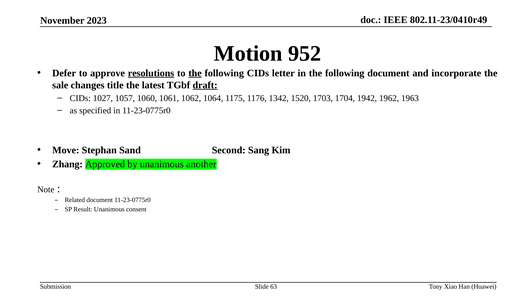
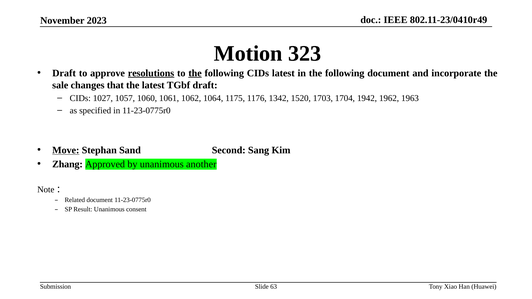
952: 952 -> 323
Defer at (64, 73): Defer -> Draft
CIDs letter: letter -> latest
title: title -> that
draft at (205, 85) underline: present -> none
Move underline: none -> present
